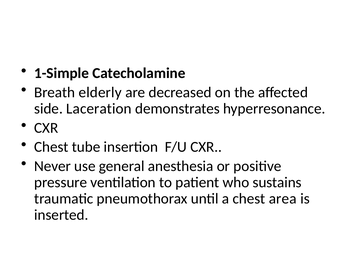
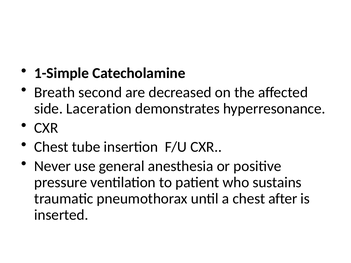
elderly: elderly -> second
area: area -> after
